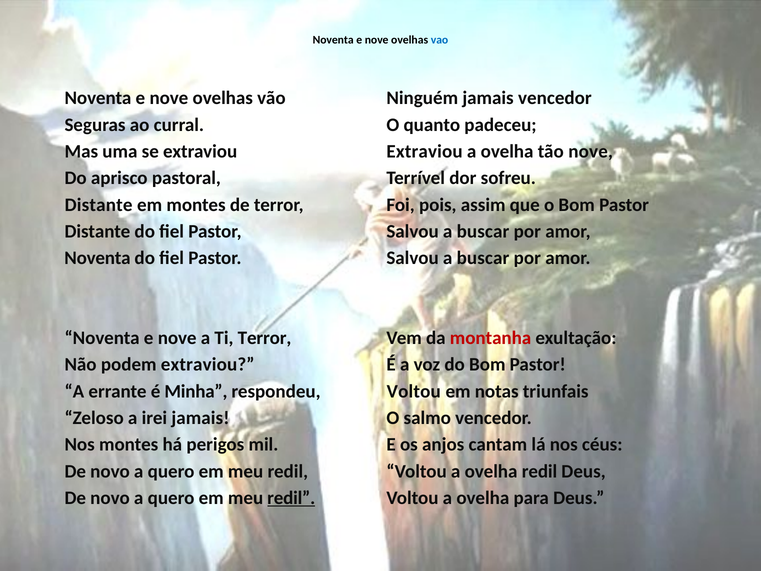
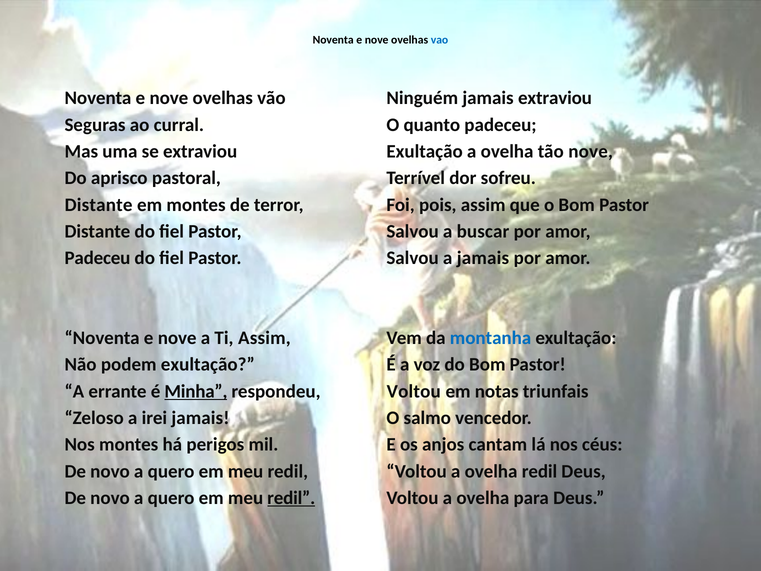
jamais vencedor: vencedor -> extraviou
Extraviou at (425, 151): Extraviou -> Exultação
Noventa at (97, 258): Noventa -> Padeceu
buscar at (483, 258): buscar -> jamais
Ti Terror: Terror -> Assim
montanha colour: red -> blue
podem extraviou: extraviou -> exultação
Minha underline: none -> present
